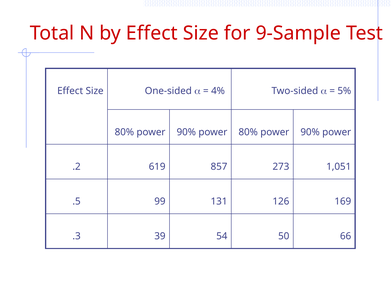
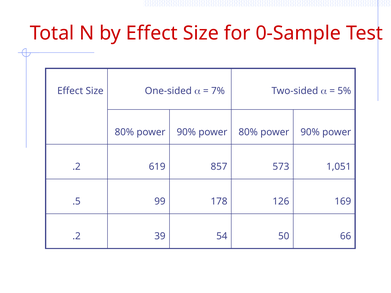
9-Sample: 9-Sample -> 0-Sample
4%: 4% -> 7%
273: 273 -> 573
131: 131 -> 178
.3 at (77, 236): .3 -> .2
